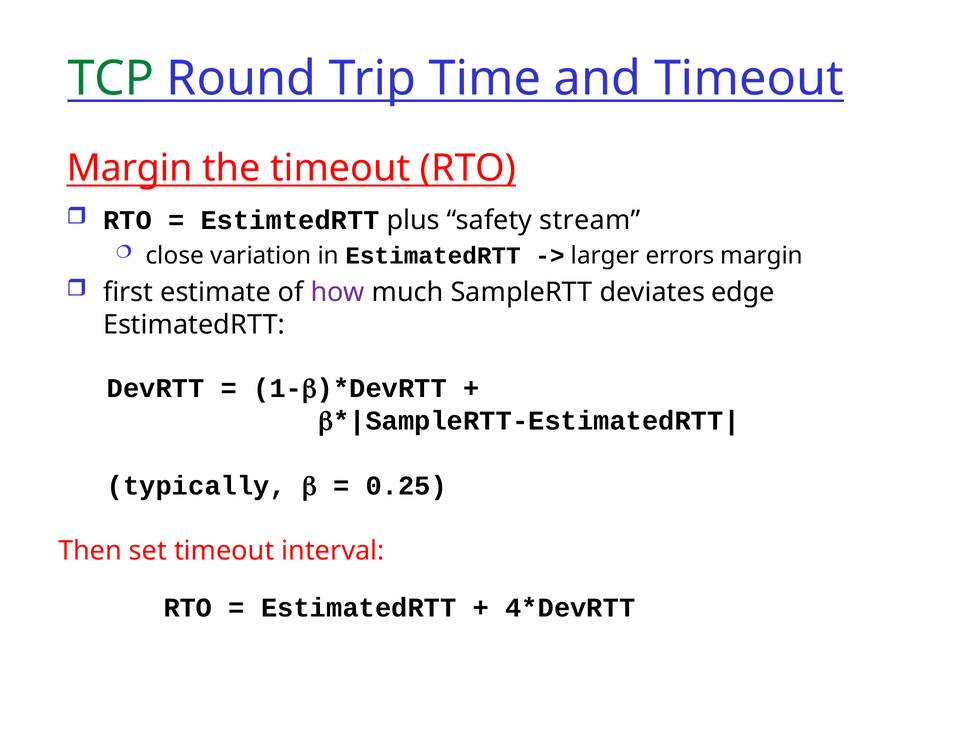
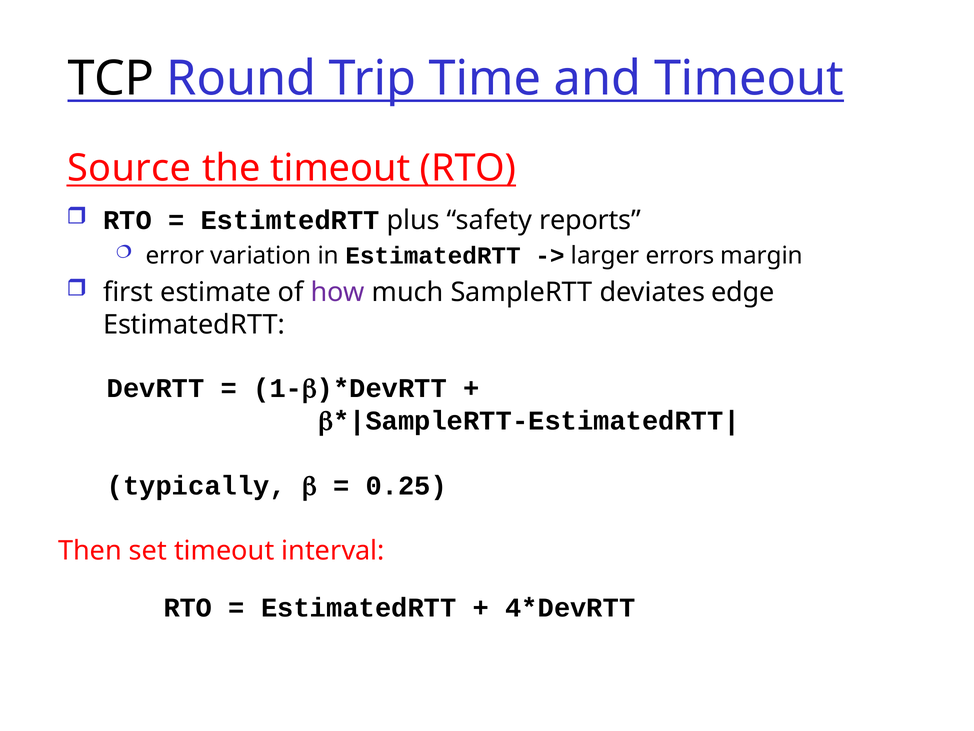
TCP colour: green -> black
Margin at (130, 168): Margin -> Source
stream: stream -> reports
close: close -> error
